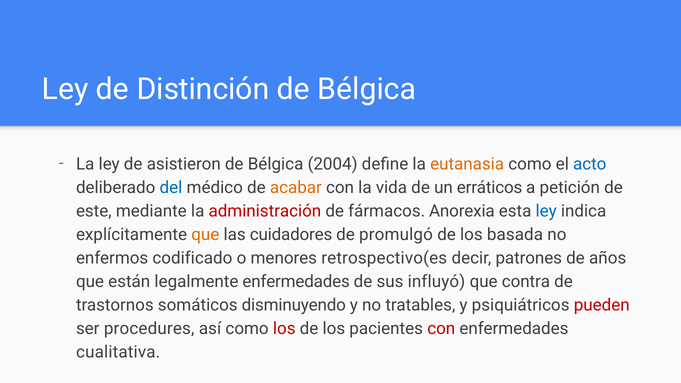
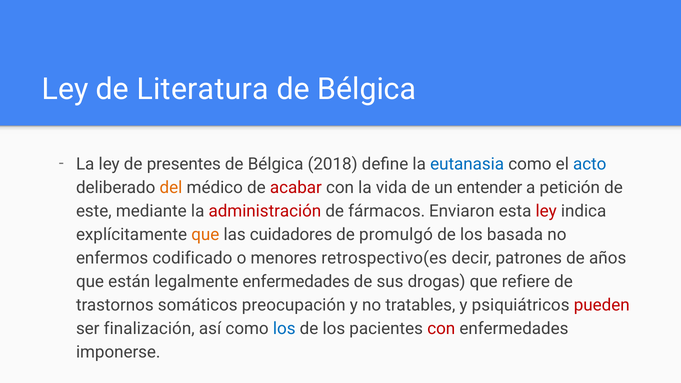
Distinción: Distinción -> Literatura
asistieron: asistieron -> presentes
2004: 2004 -> 2018
eutanasia colour: orange -> blue
del colour: blue -> orange
acabar colour: orange -> red
erráticos: erráticos -> entender
Anorexia: Anorexia -> Enviaron
ley at (546, 211) colour: blue -> red
influyó: influyó -> drogas
contra: contra -> refiere
disminuyendo: disminuyendo -> preocupación
procedures: procedures -> finalización
los at (284, 329) colour: red -> blue
cualitativa: cualitativa -> imponerse
